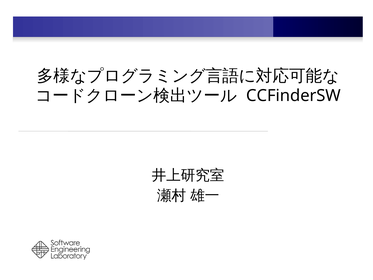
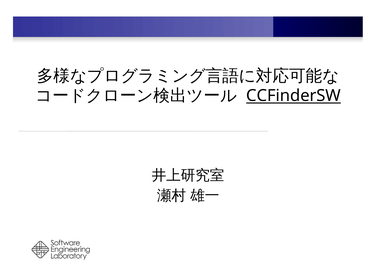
CCFinderSW underline: none -> present
